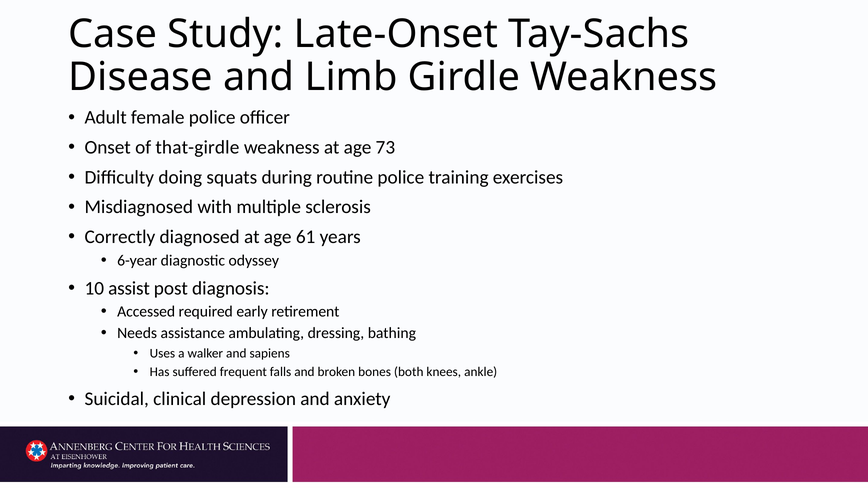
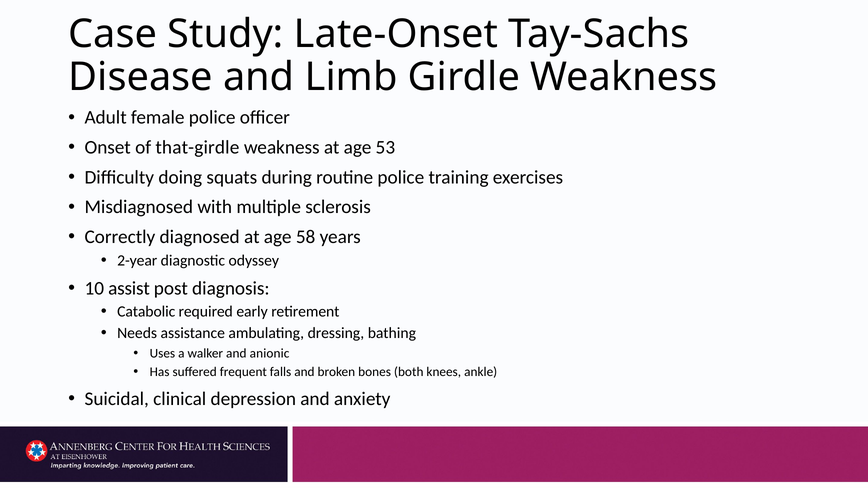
73: 73 -> 53
61: 61 -> 58
6-year: 6-year -> 2-year
Accessed: Accessed -> Catabolic
sapiens: sapiens -> anionic
